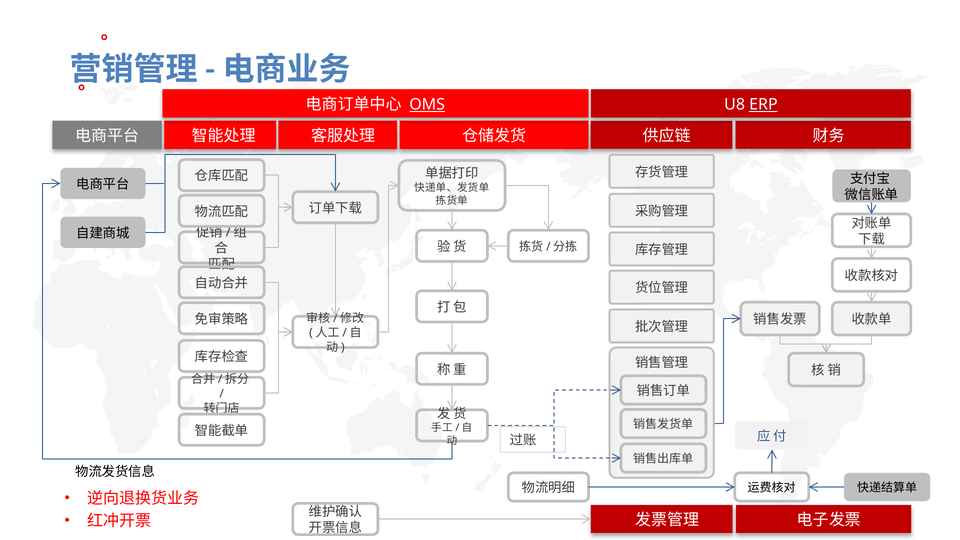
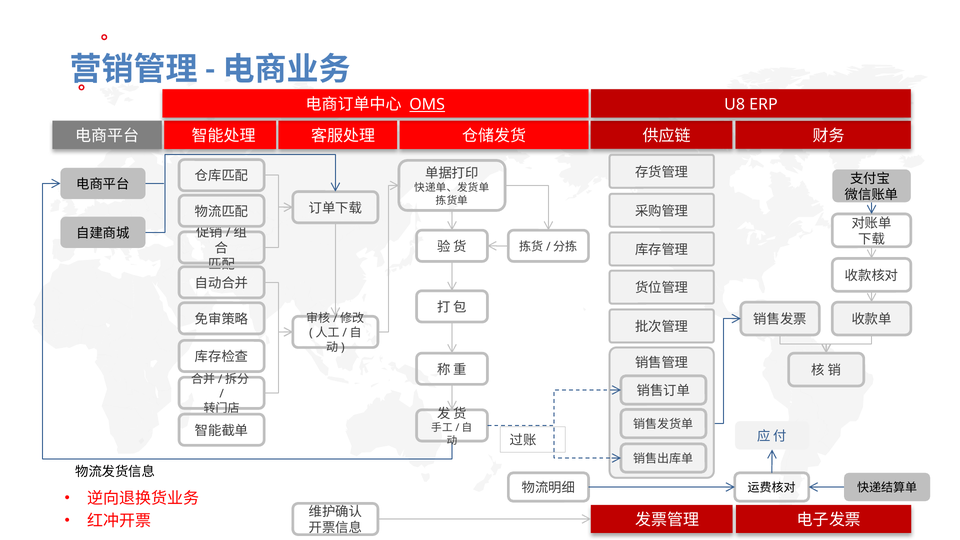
ERP underline: present -> none
